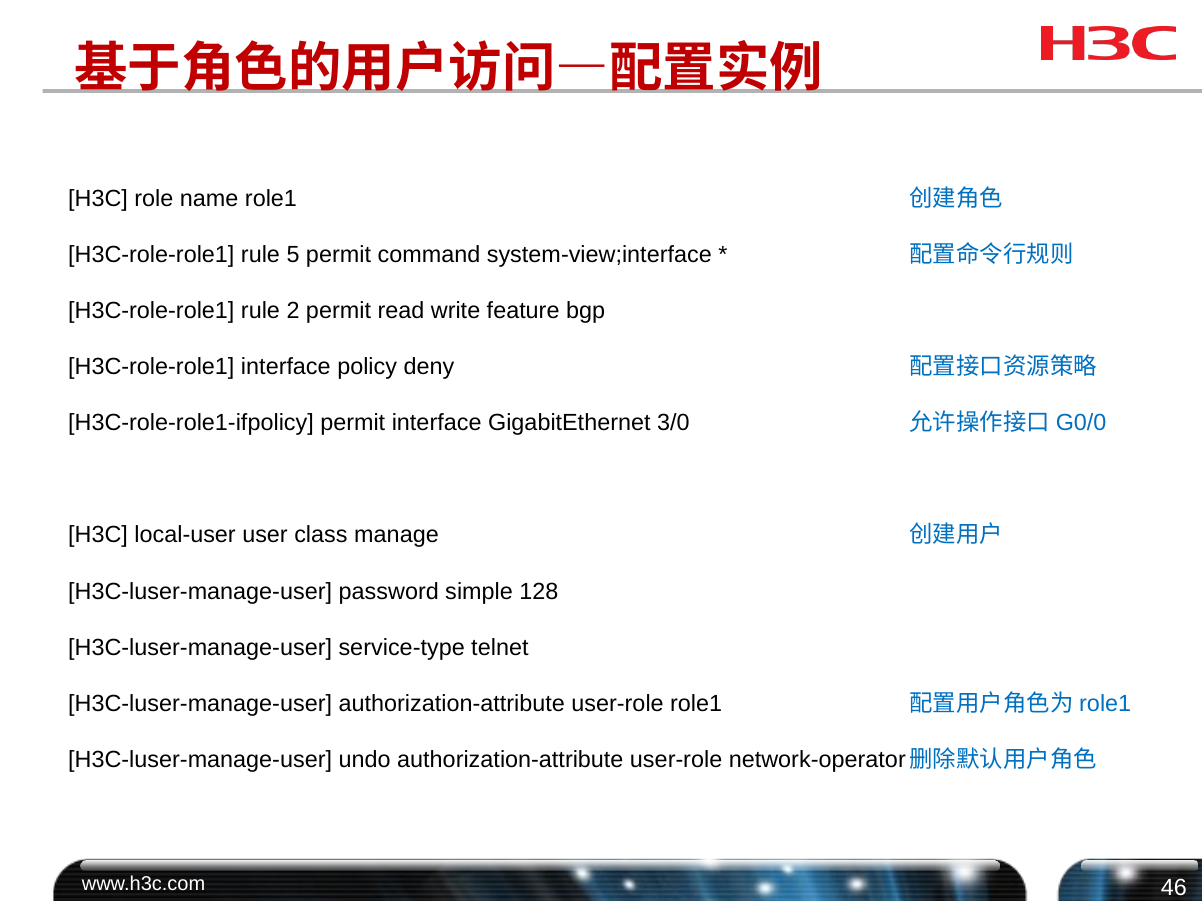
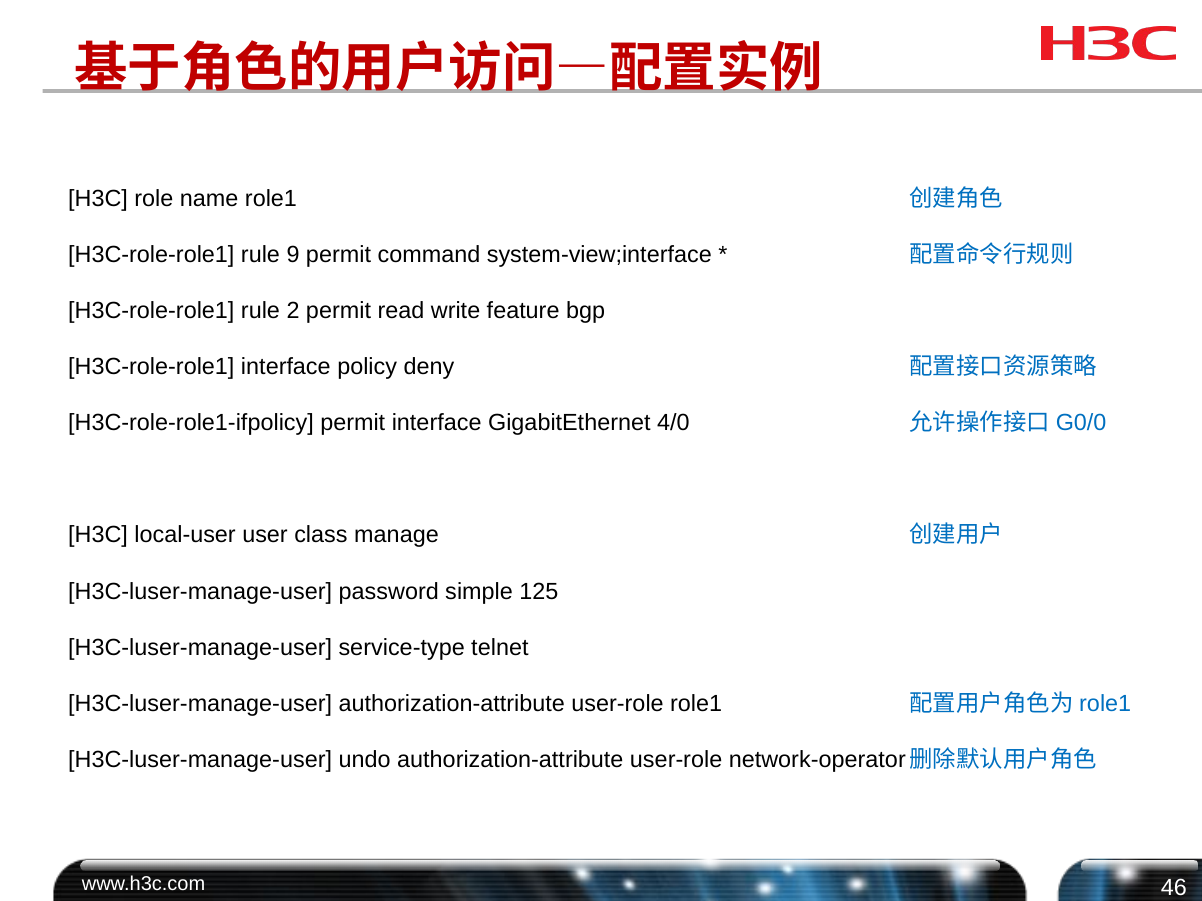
5: 5 -> 9
3/0: 3/0 -> 4/0
128: 128 -> 125
